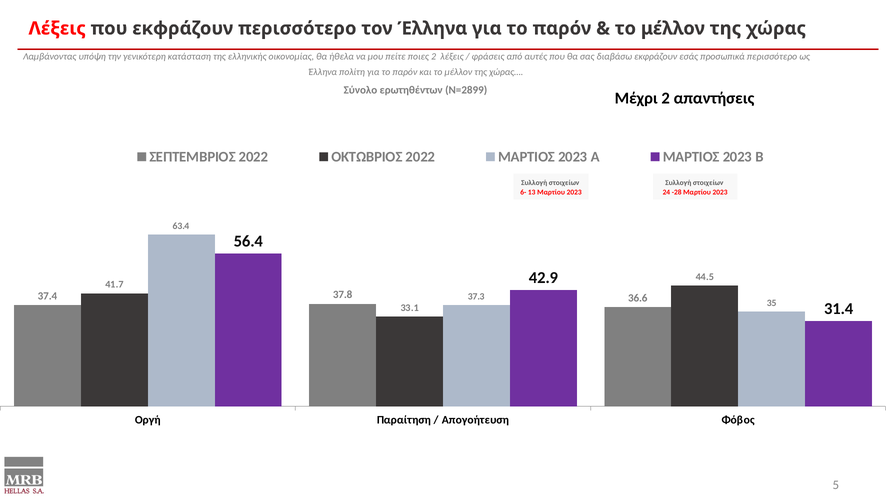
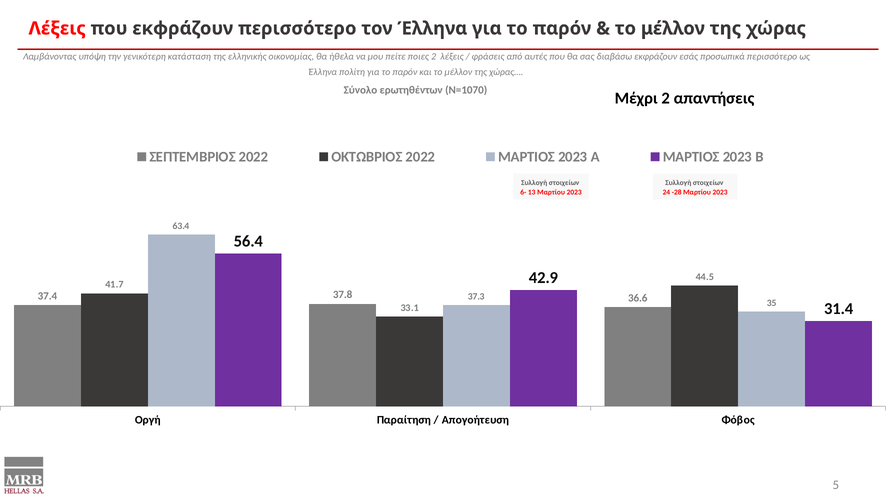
Ν=2899: Ν=2899 -> Ν=1070
